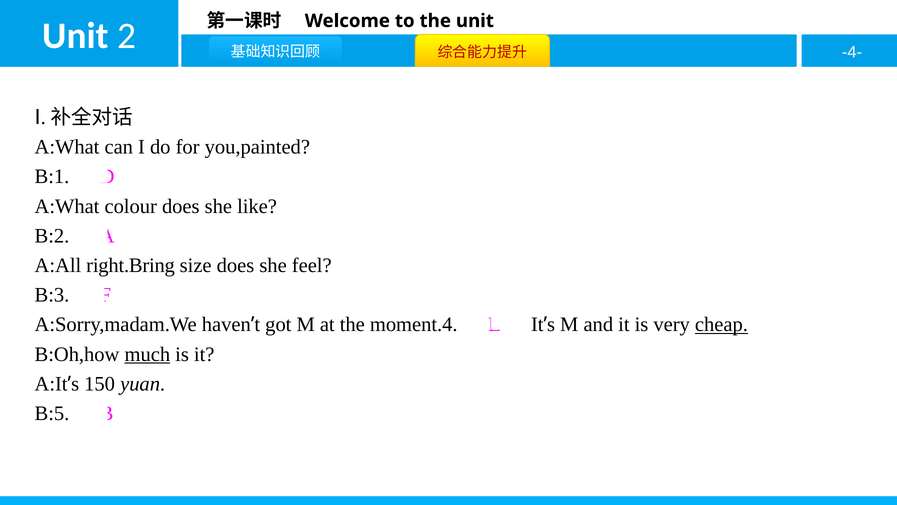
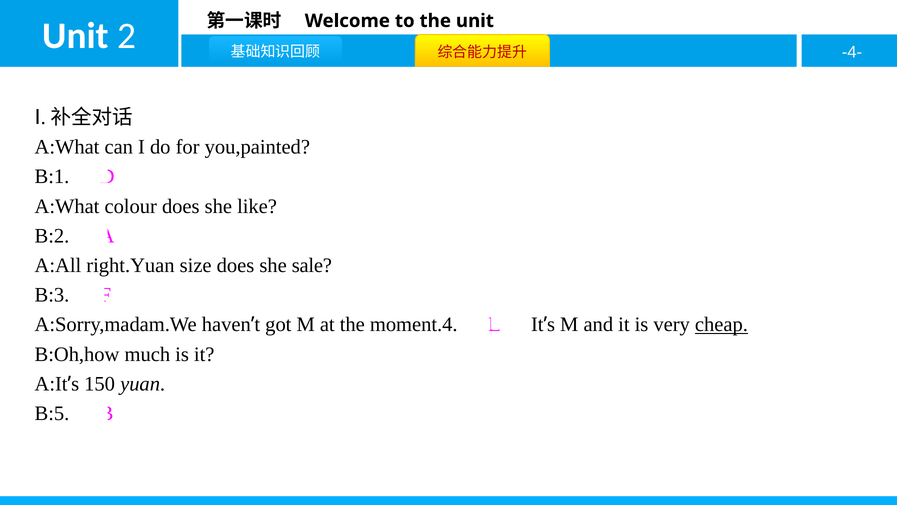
right.Bring: right.Bring -> right.Yuan
feel: feel -> sale
much underline: present -> none
